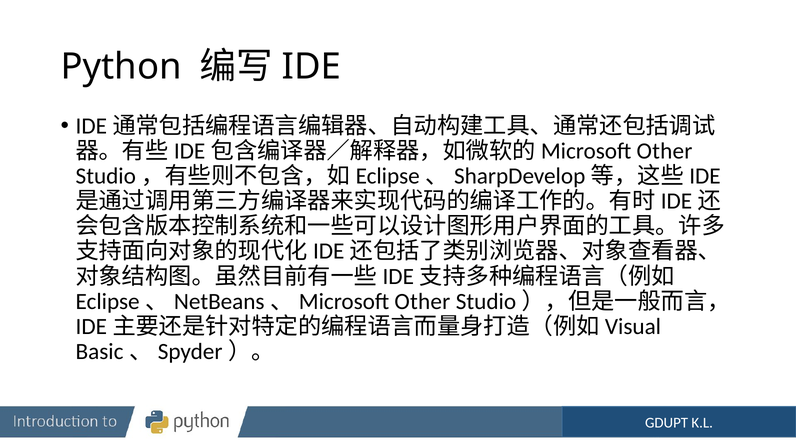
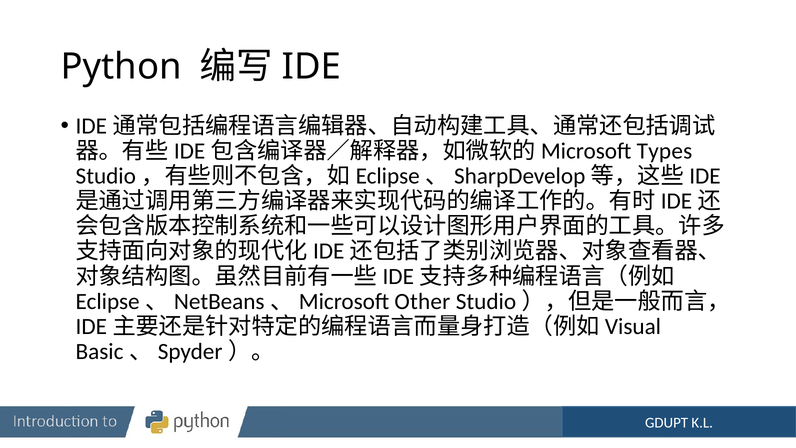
Other at (664, 151): Other -> Types
